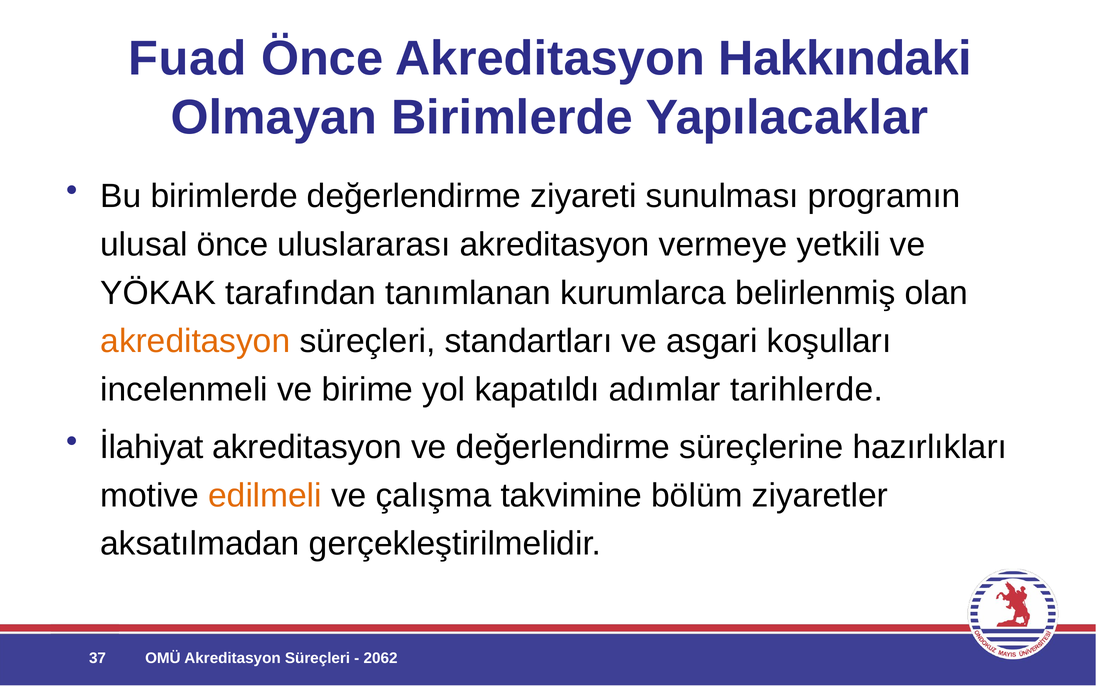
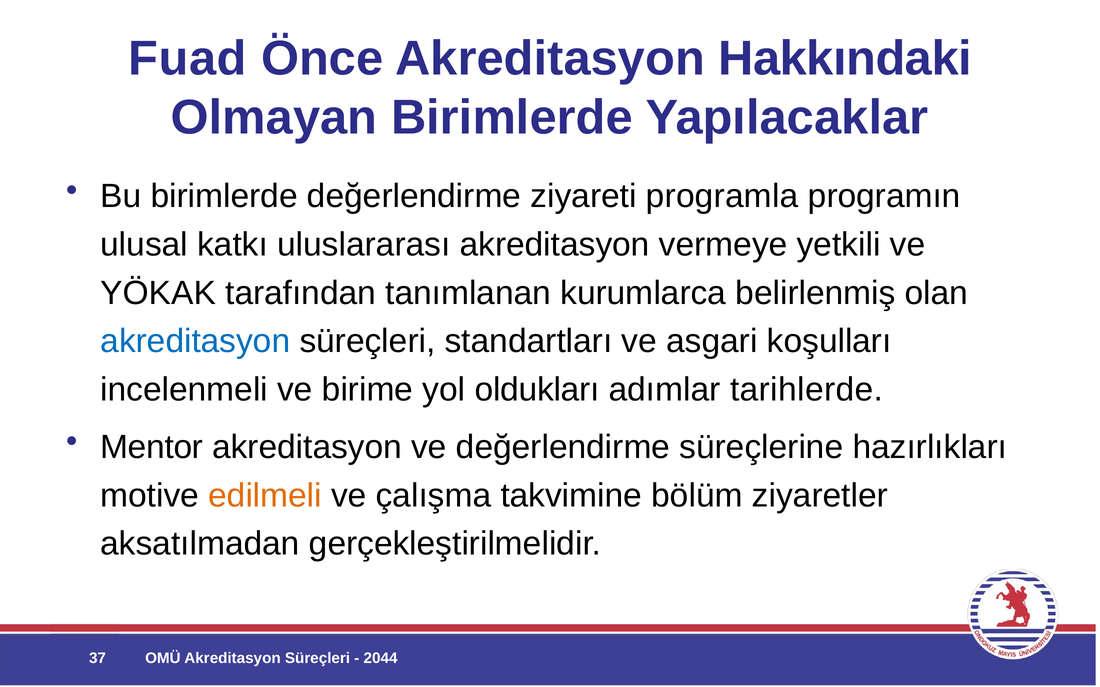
sunulması: sunulması -> programla
ulusal önce: önce -> katkı
akreditasyon at (195, 342) colour: orange -> blue
kapatıldı: kapatıldı -> oldukları
İlahiyat: İlahiyat -> Mentor
2062: 2062 -> 2044
